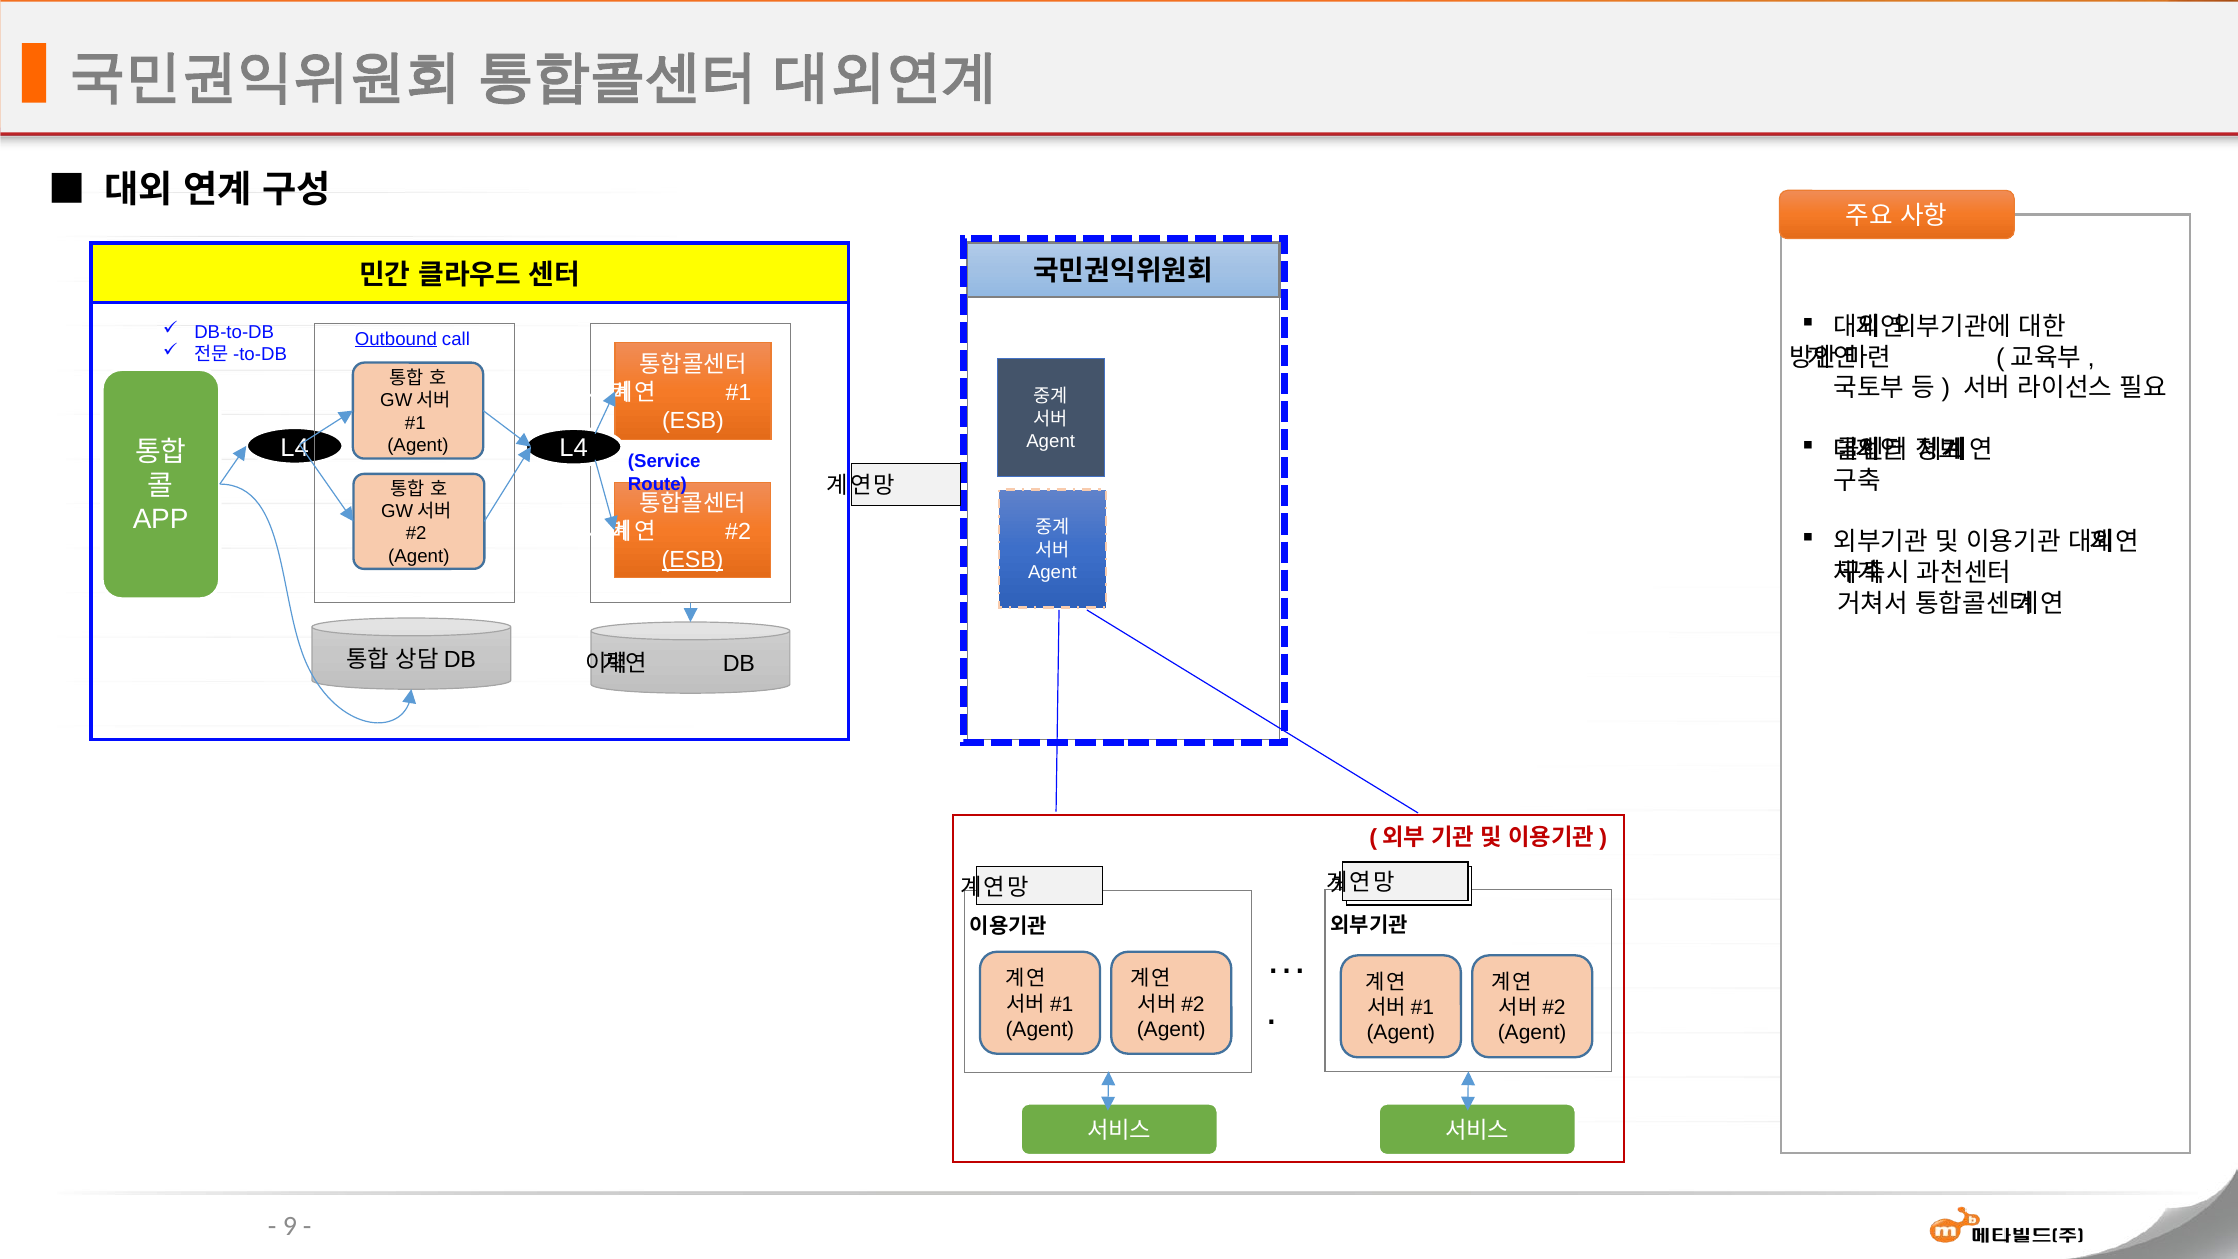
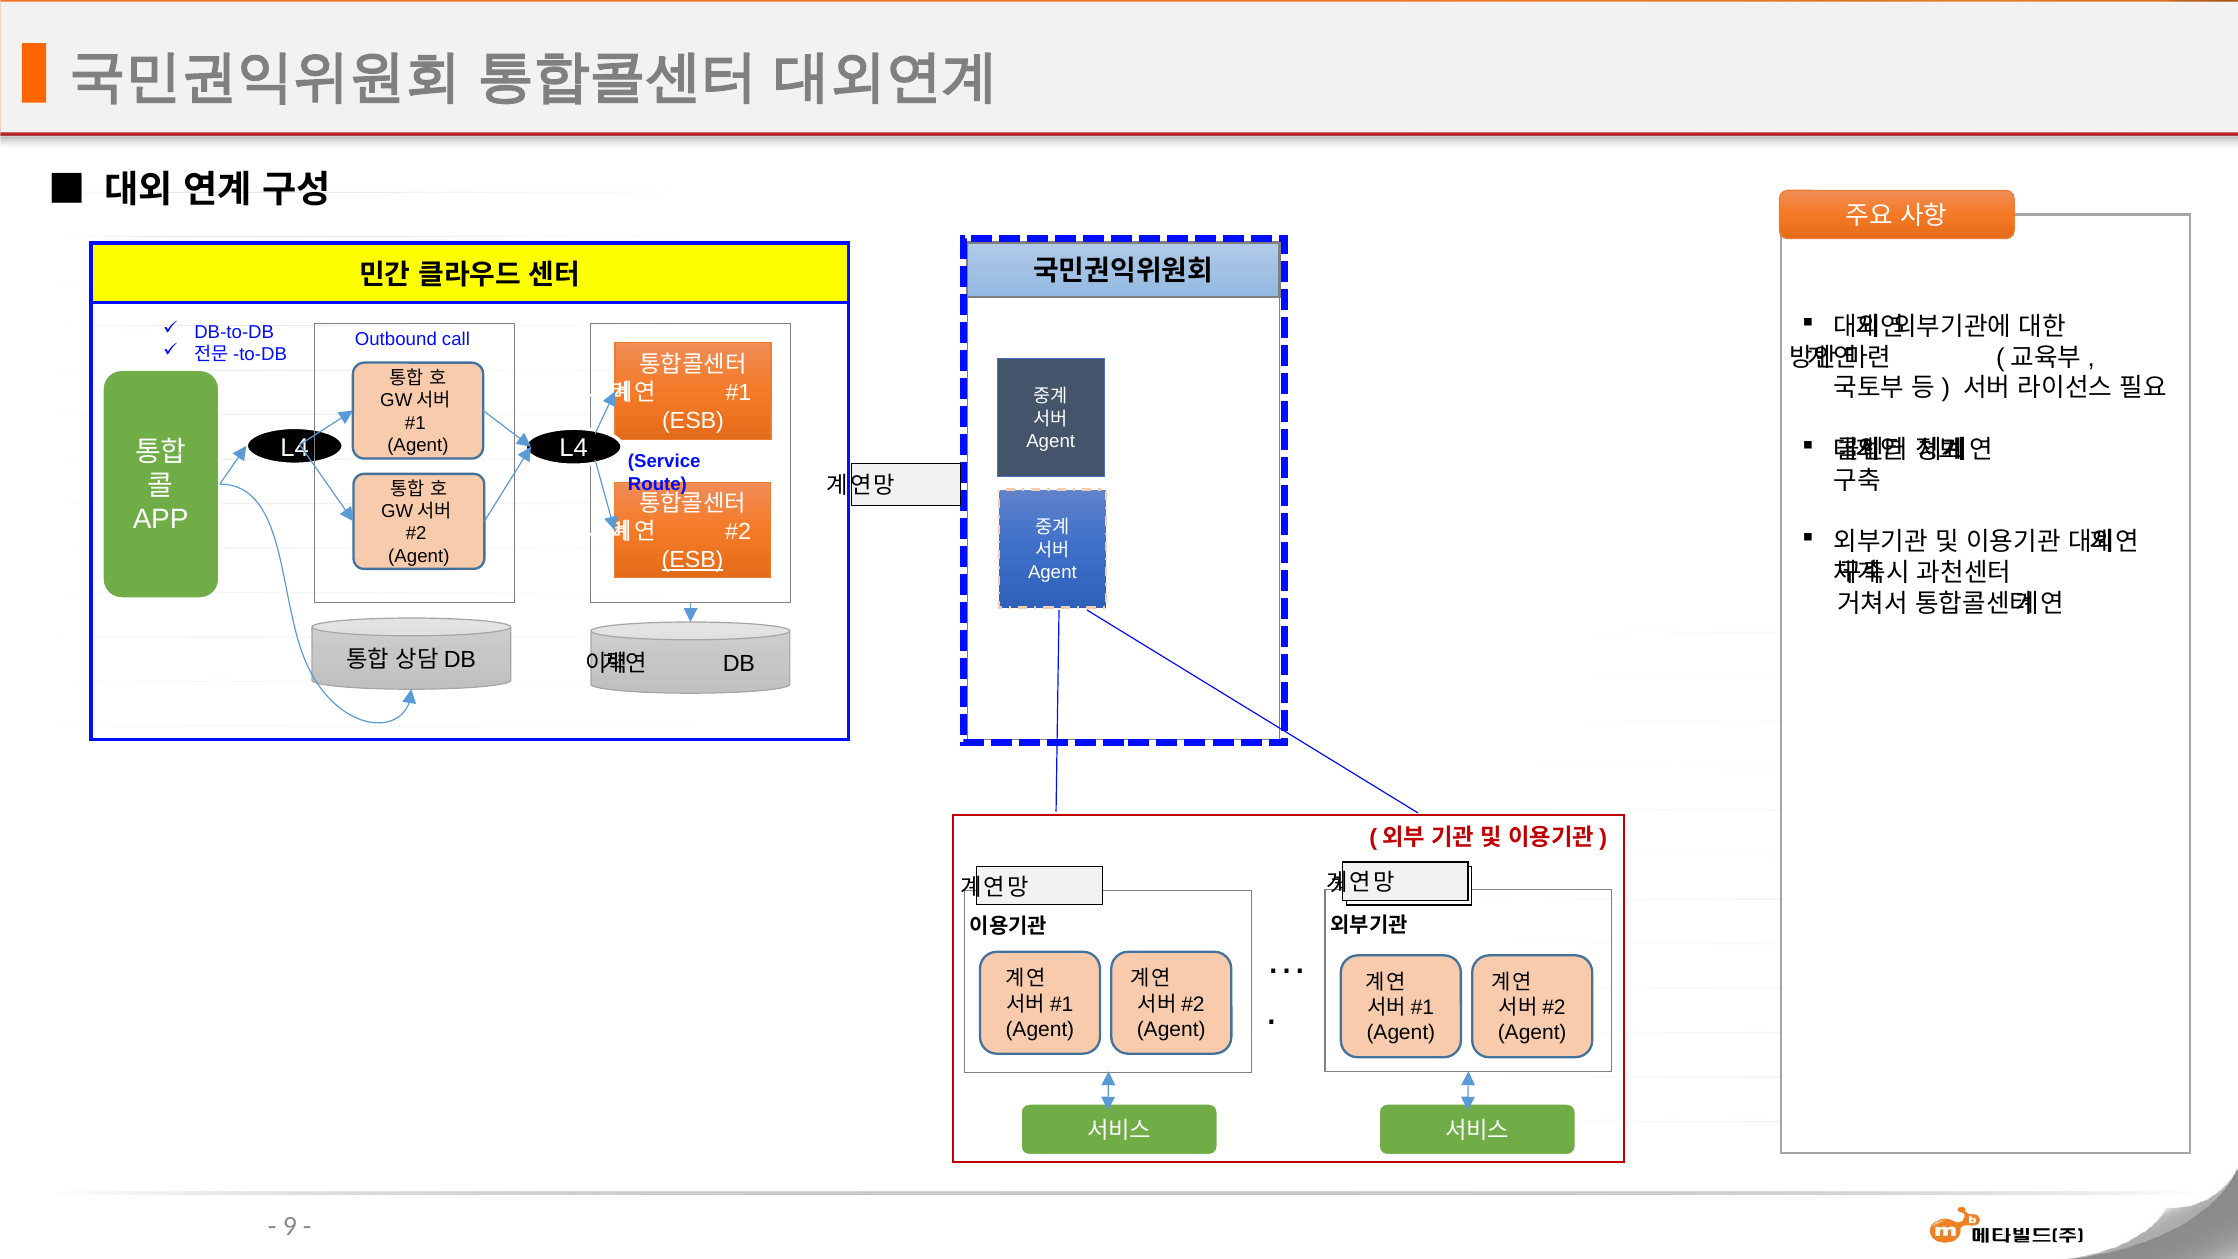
Outbound underline: present -> none
